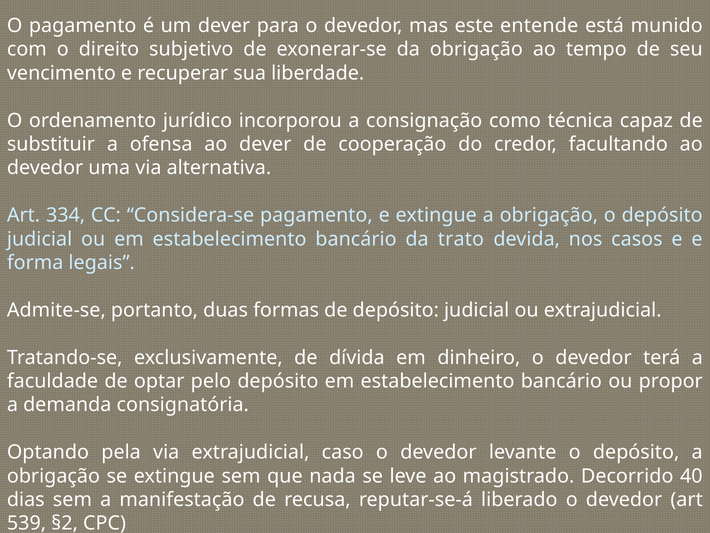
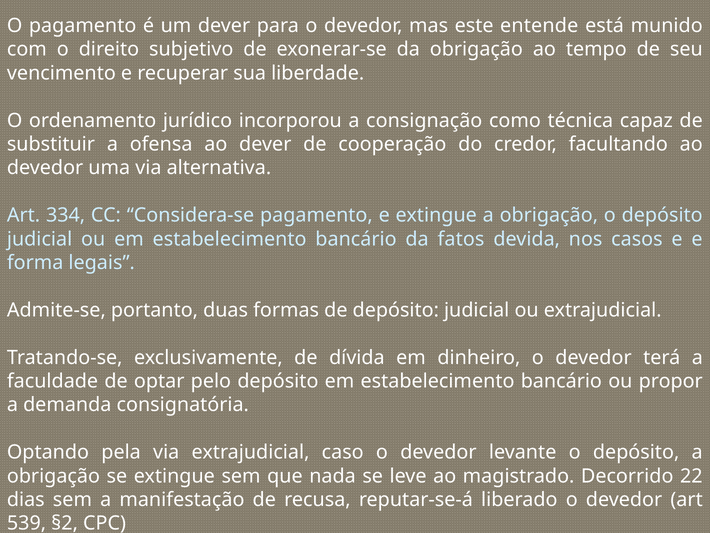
trato: trato -> fatos
40: 40 -> 22
